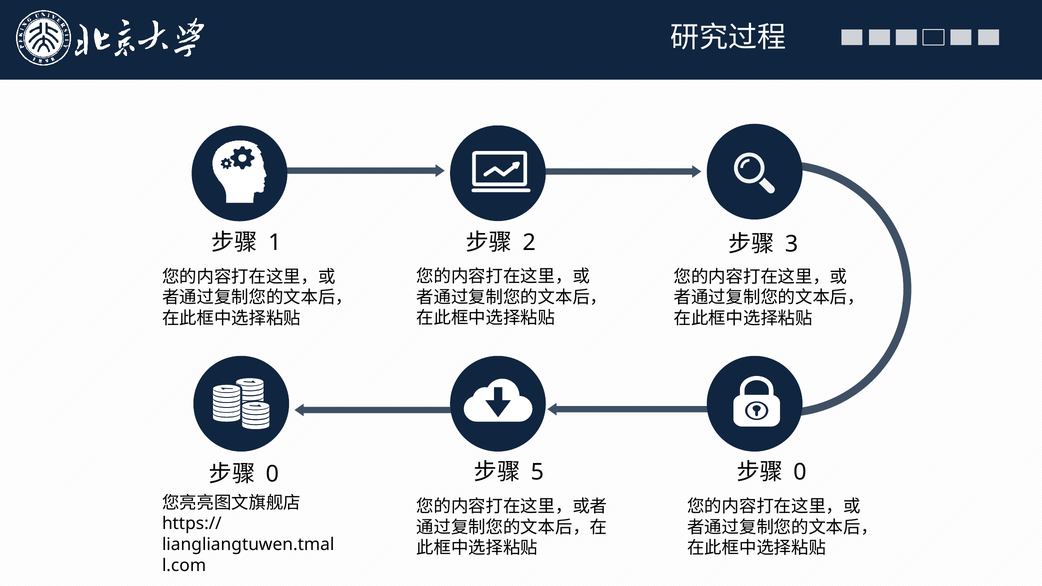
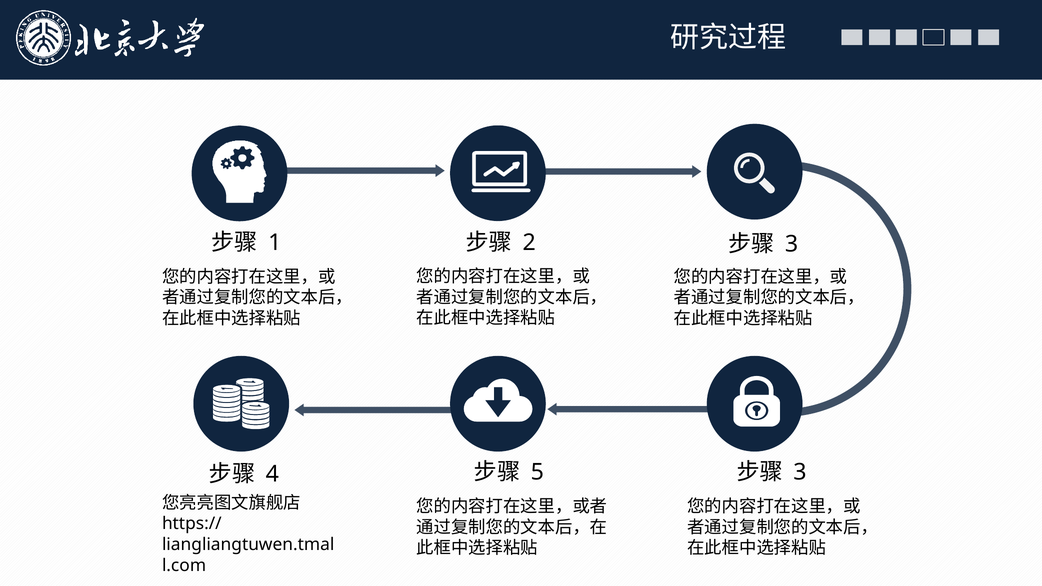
0 at (800, 472): 0 -> 3
0 at (272, 474): 0 -> 4
